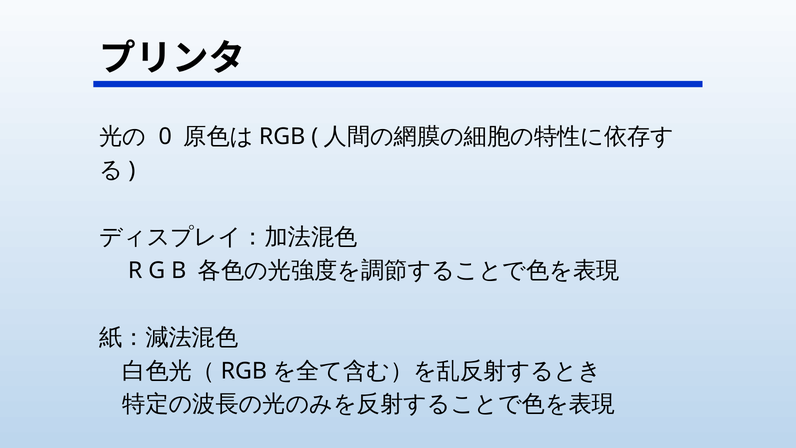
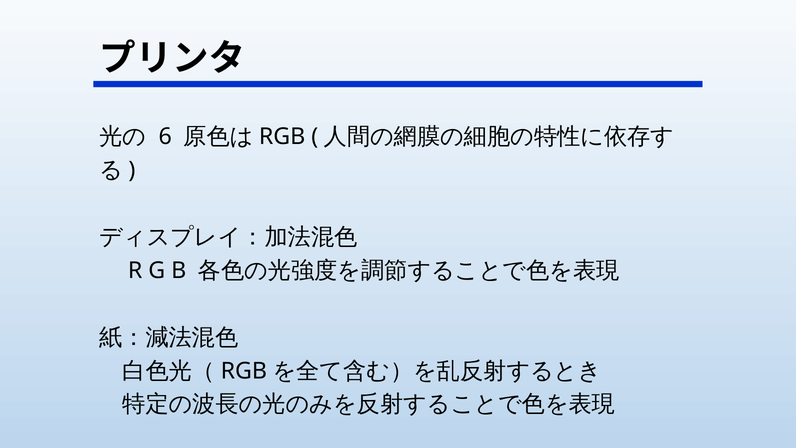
0: 0 -> 6
